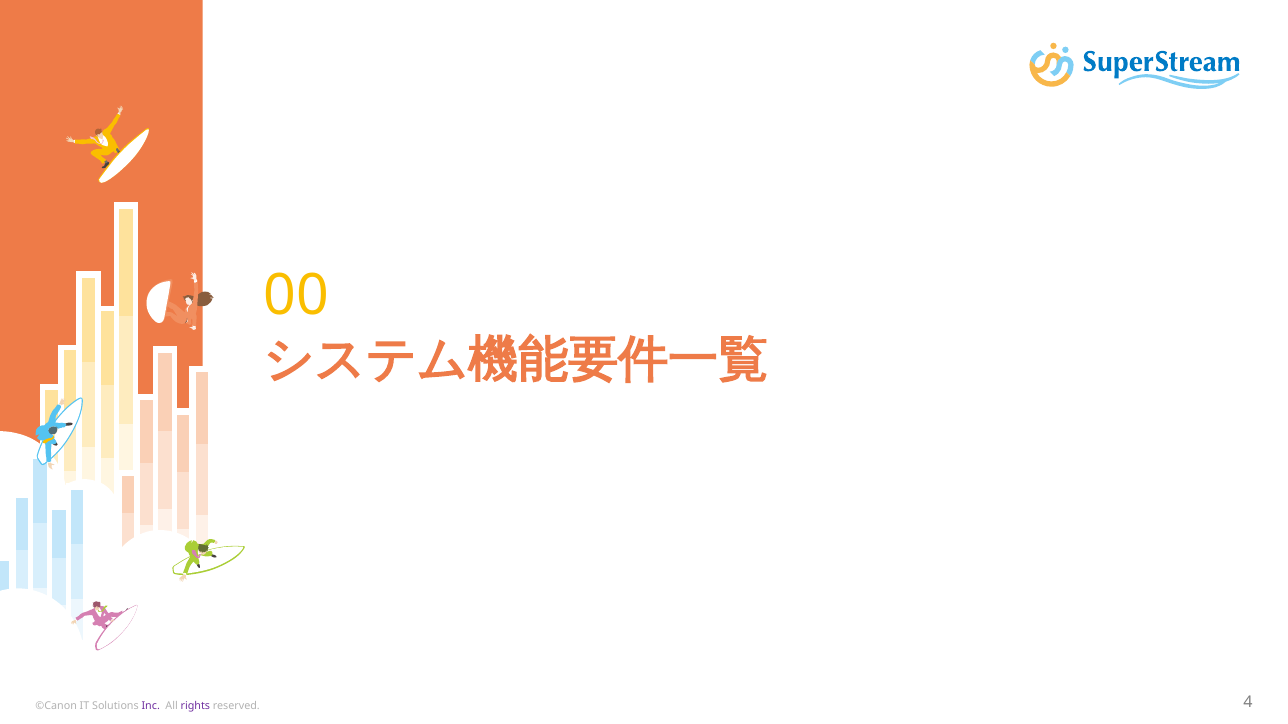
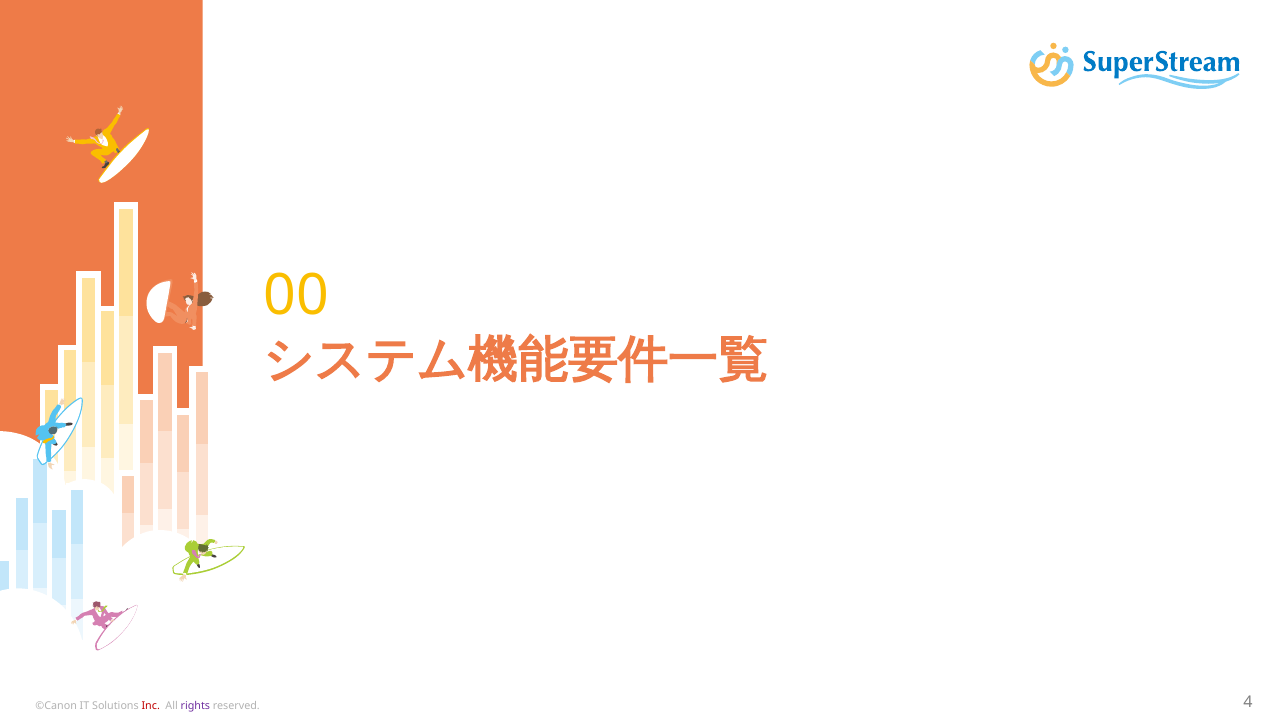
Inc colour: purple -> red
